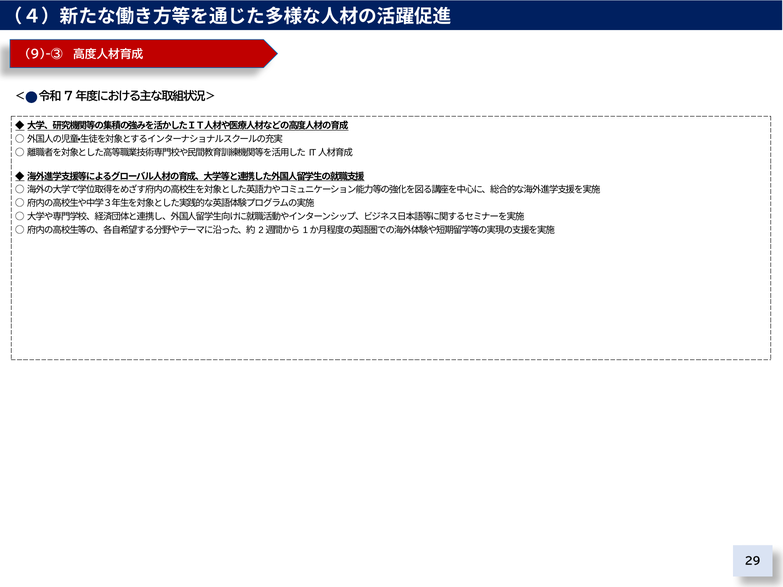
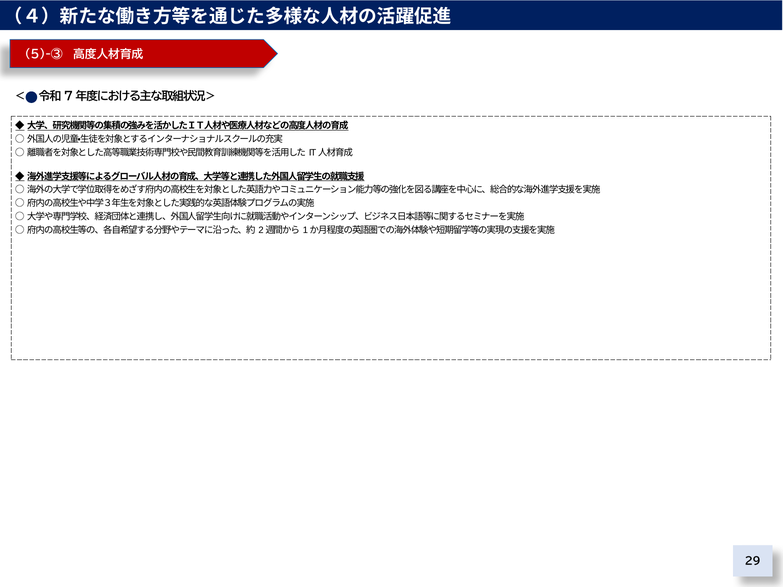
9)-③: 9)-③ -> 5)-③
